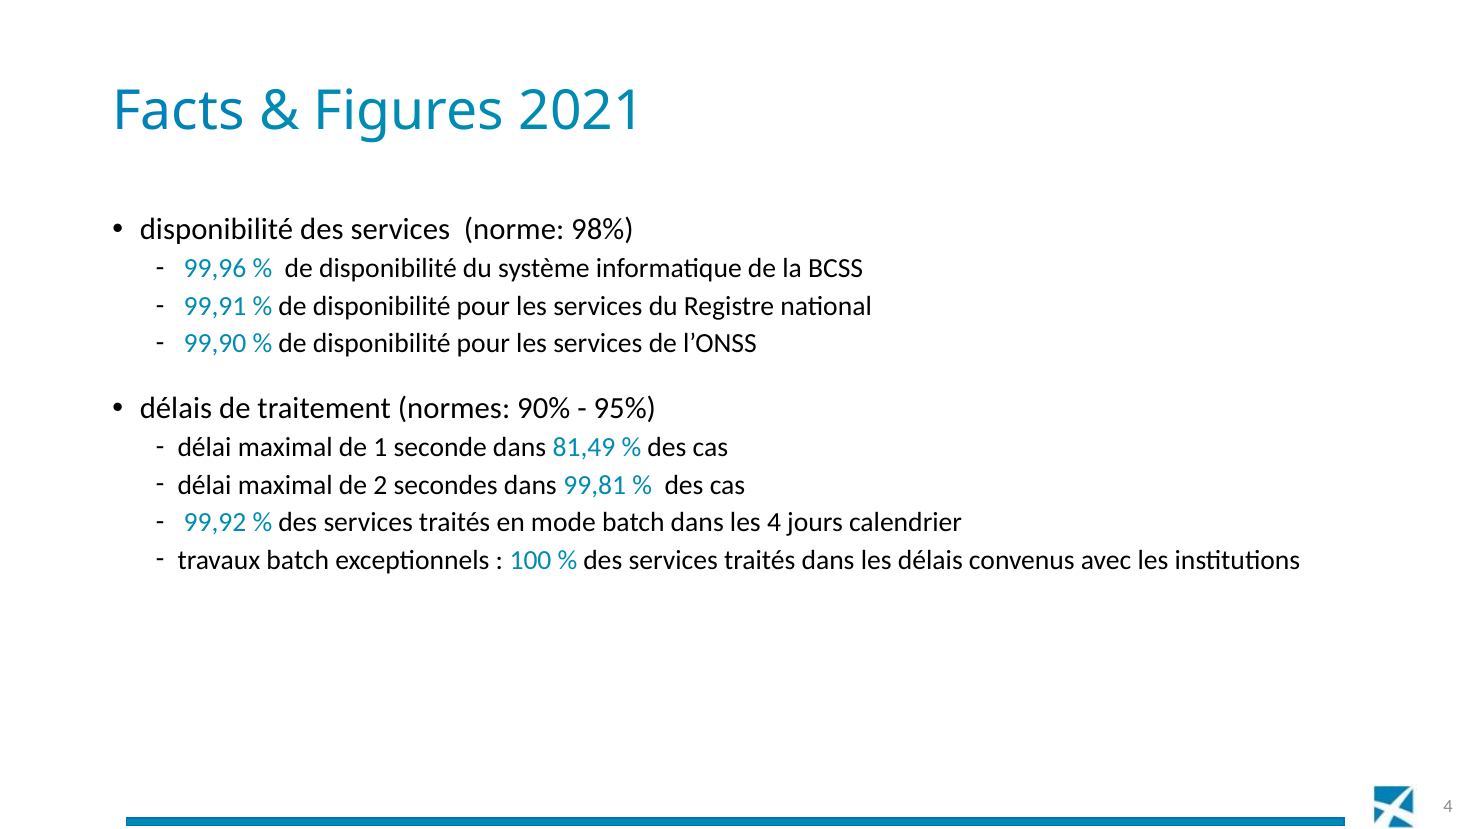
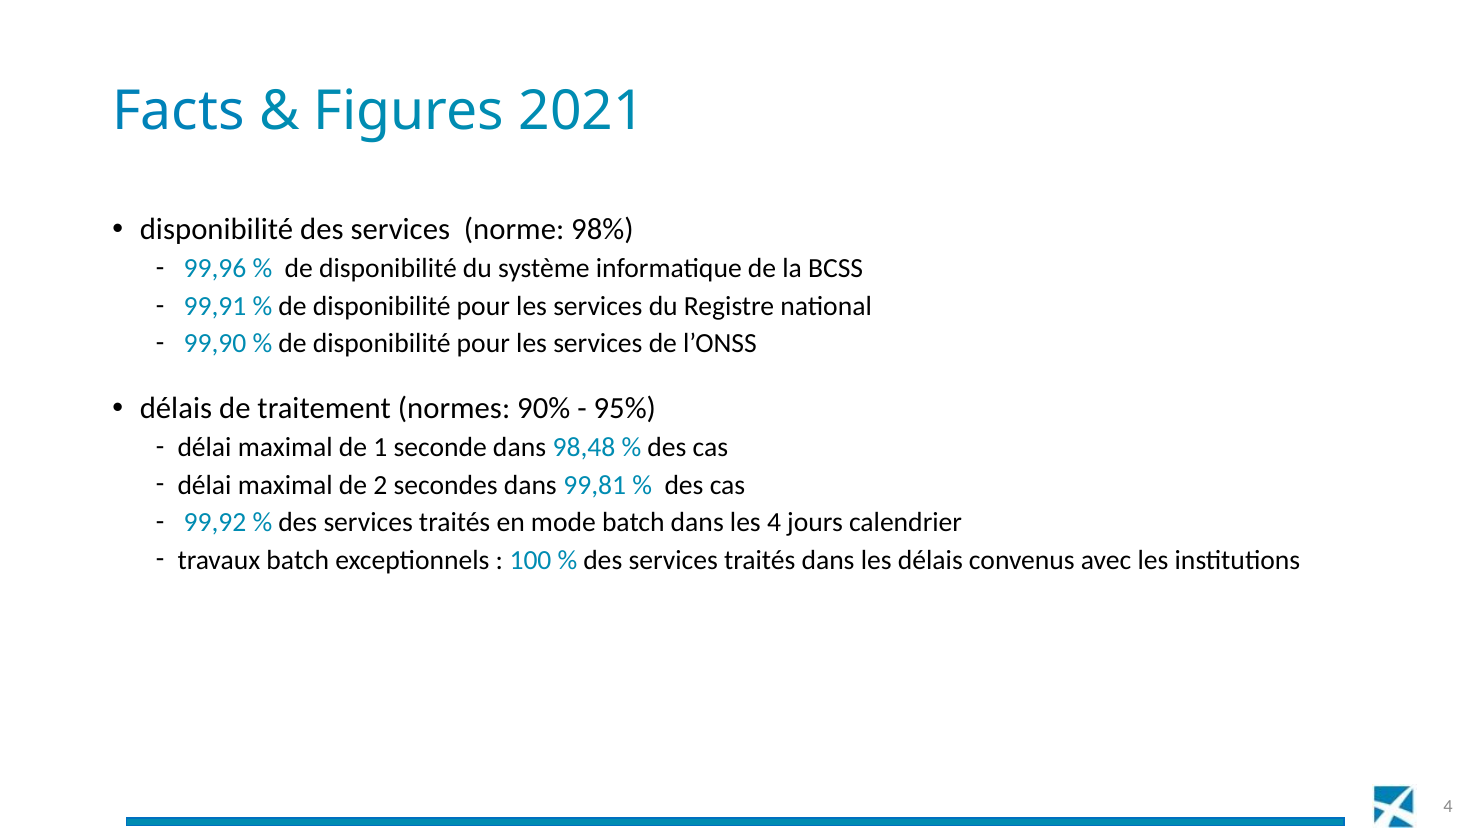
81,49: 81,49 -> 98,48
